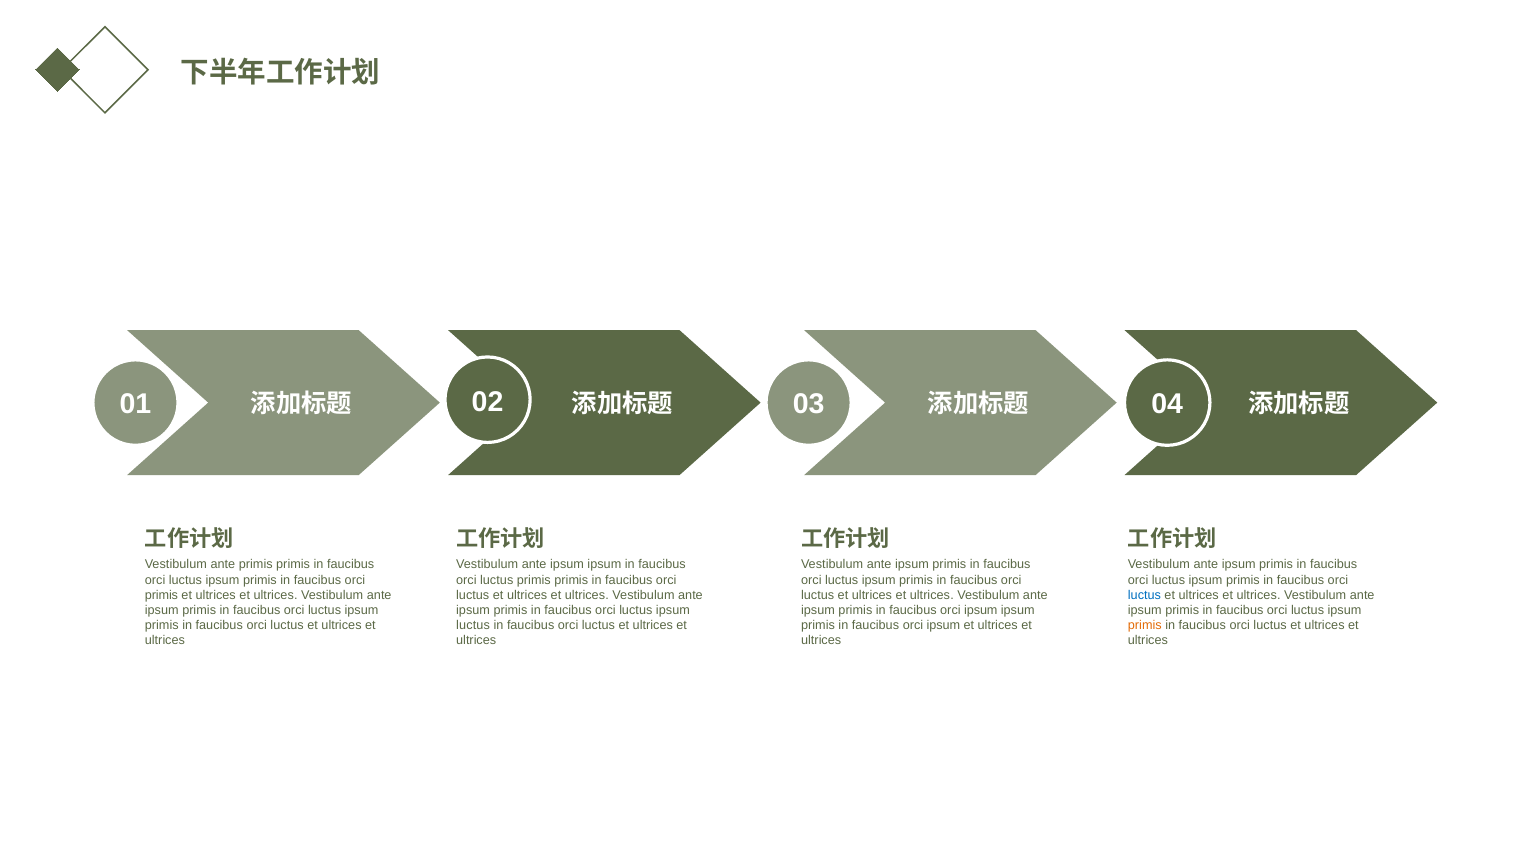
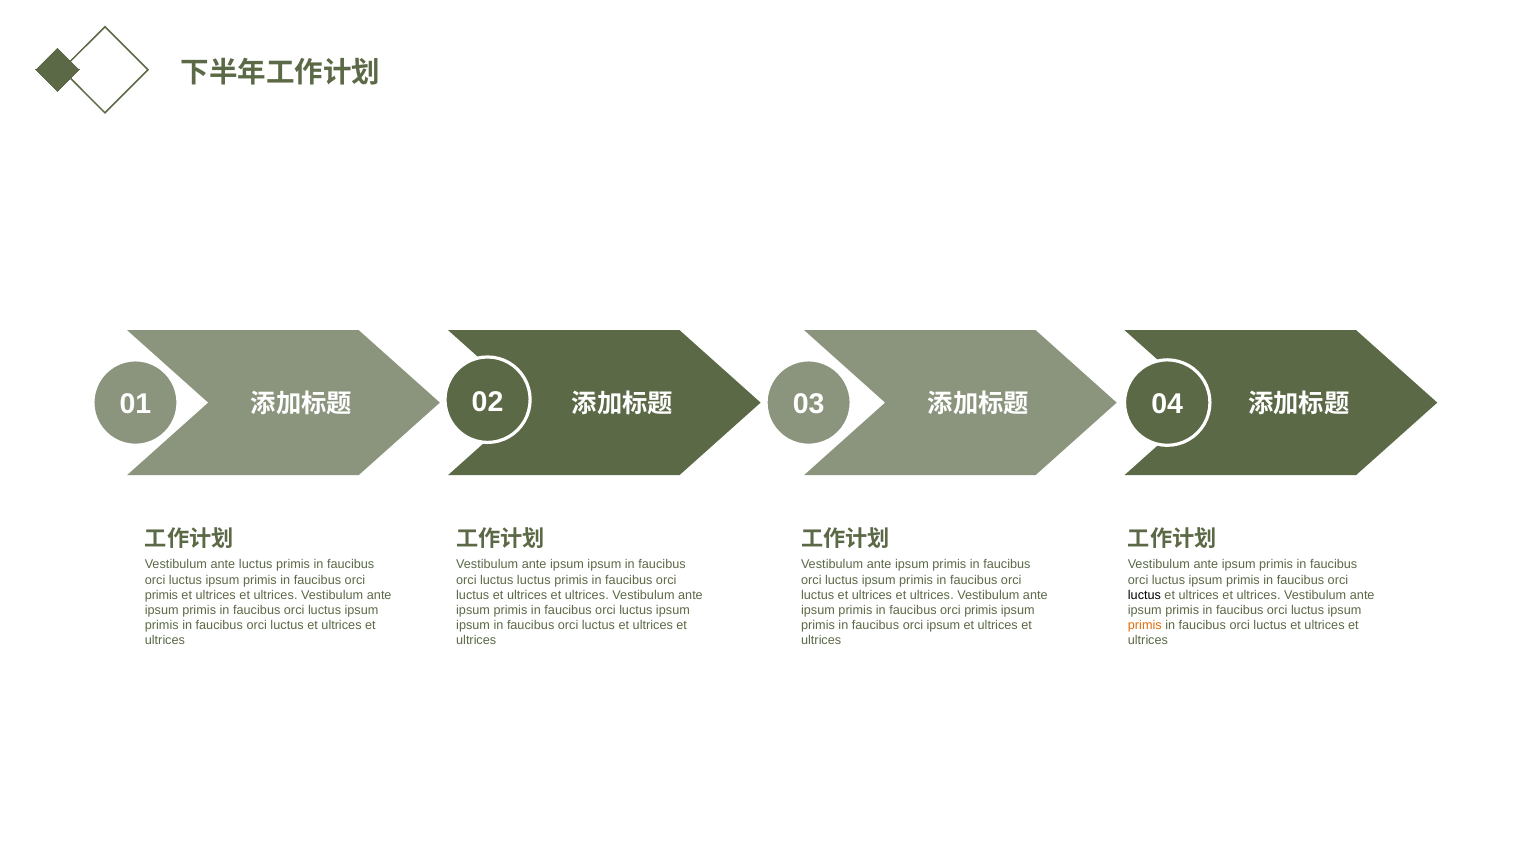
ante primis: primis -> luctus
luctus primis: primis -> luctus
luctus at (1144, 595) colour: blue -> black
ipsum at (981, 610): ipsum -> primis
luctus at (473, 625): luctus -> ipsum
